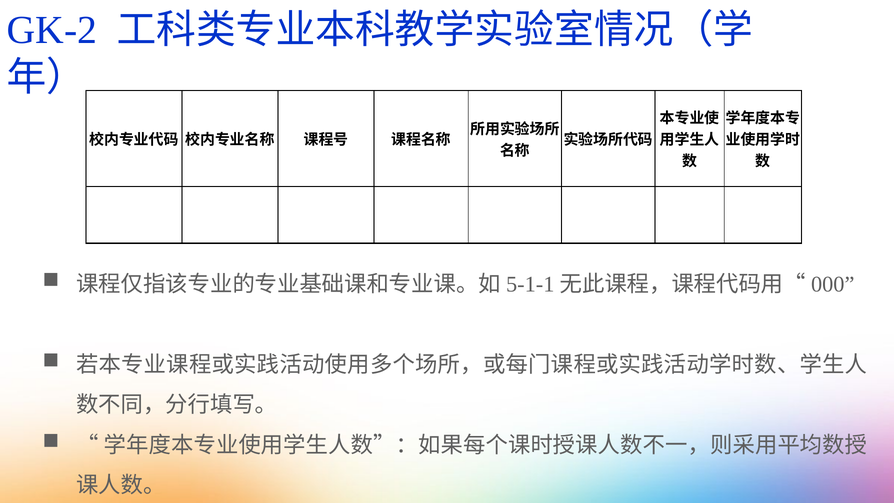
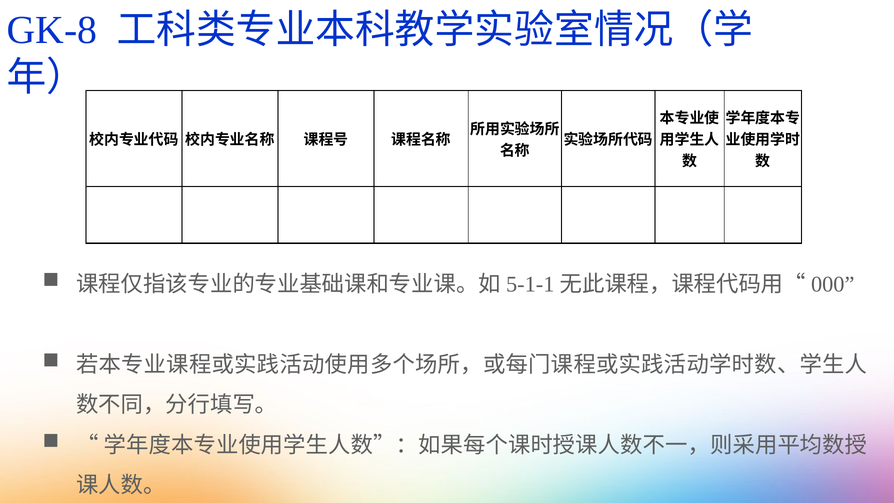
GK-2: GK-2 -> GK-8
